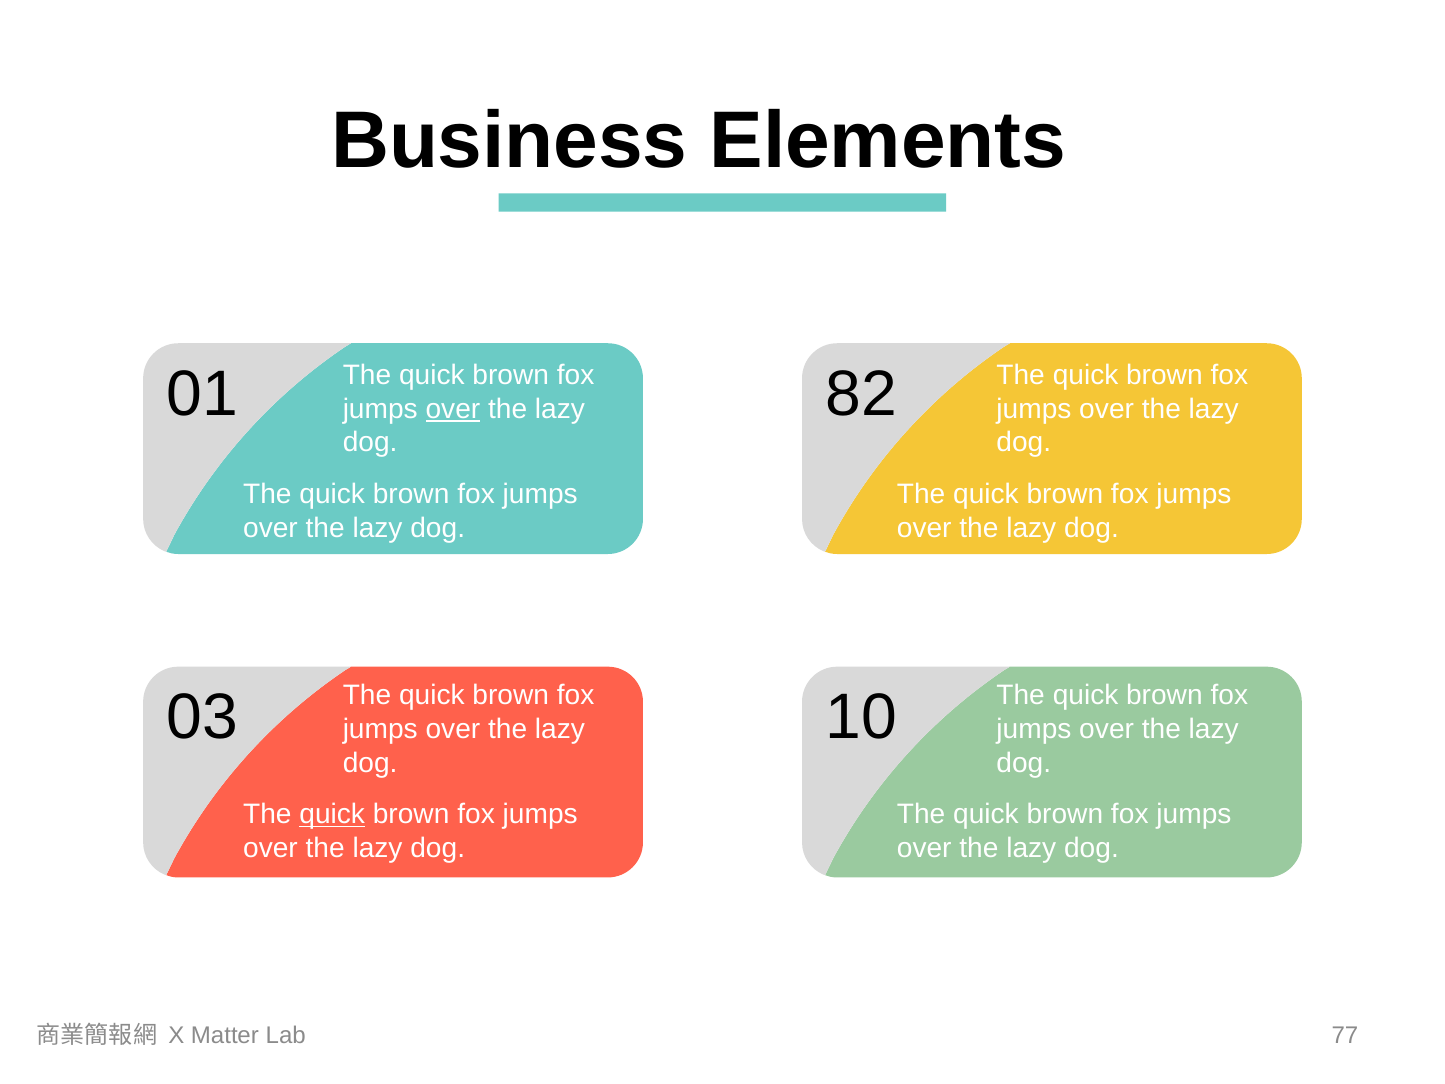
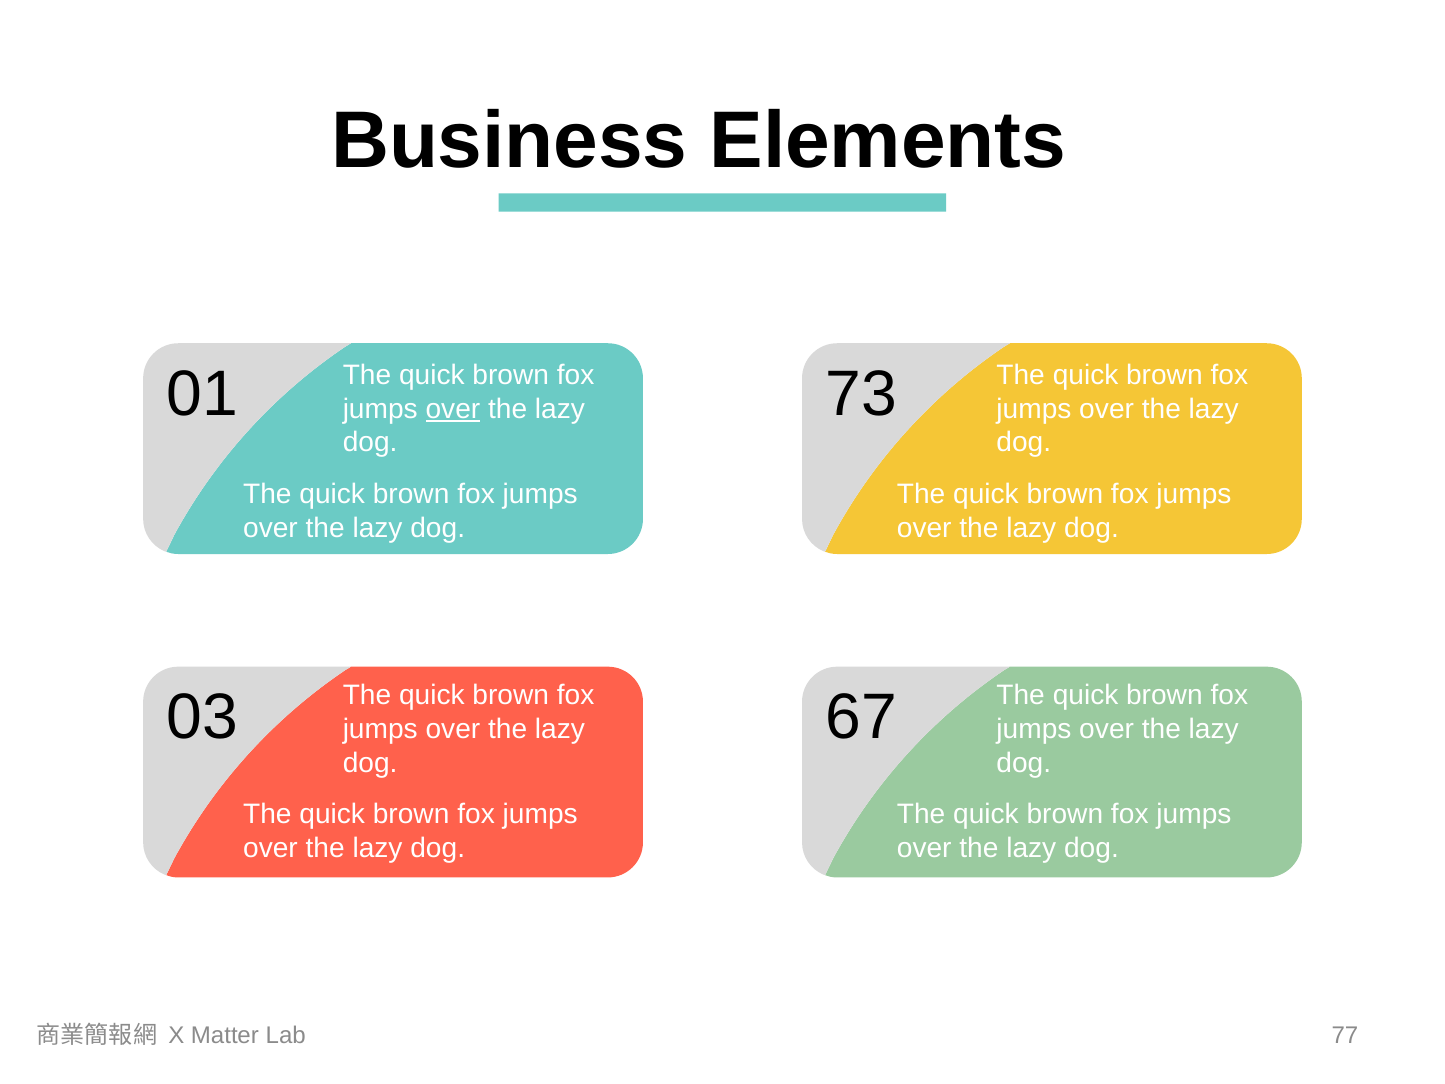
82: 82 -> 73
10: 10 -> 67
quick at (332, 814) underline: present -> none
